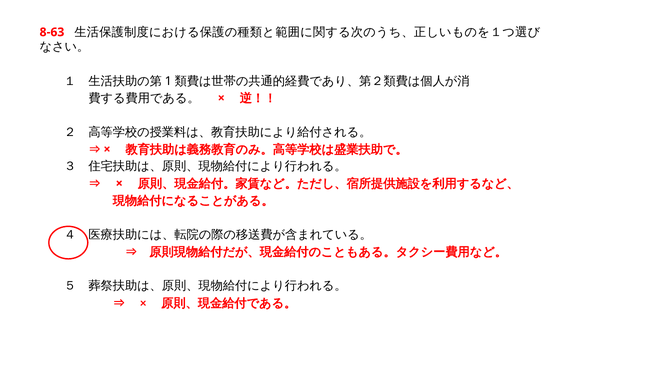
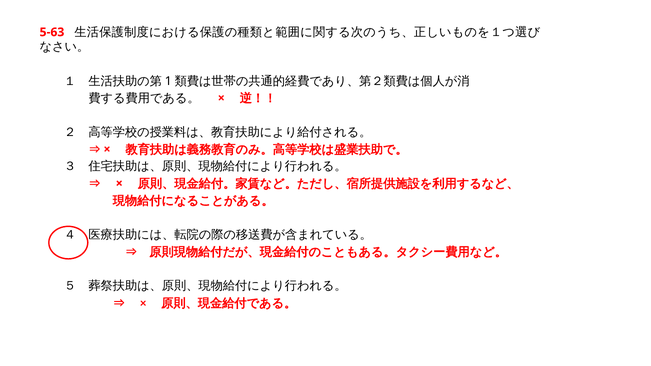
8-63: 8-63 -> 5-63
